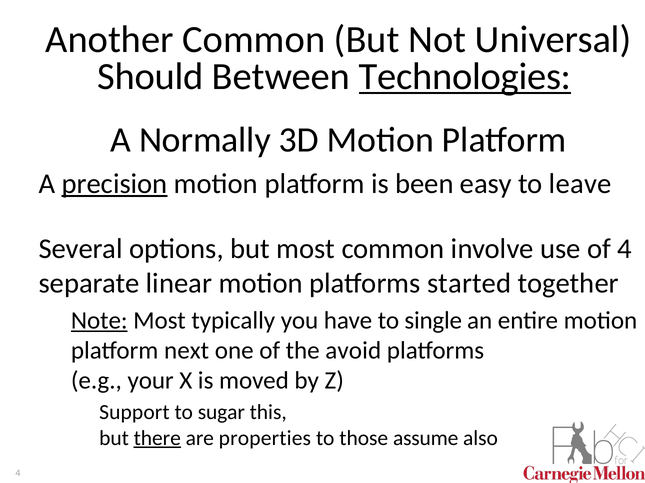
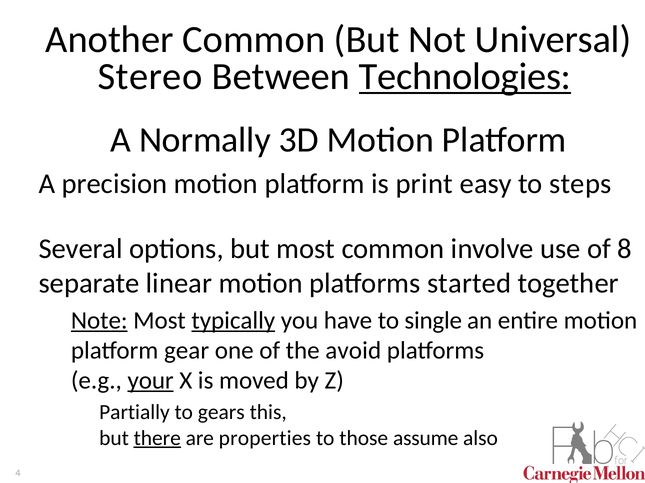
Should: Should -> Stereo
precision underline: present -> none
been: been -> print
leave: leave -> steps
of 4: 4 -> 8
typically underline: none -> present
next: next -> gear
your underline: none -> present
Support: Support -> Partially
sugar: sugar -> gears
